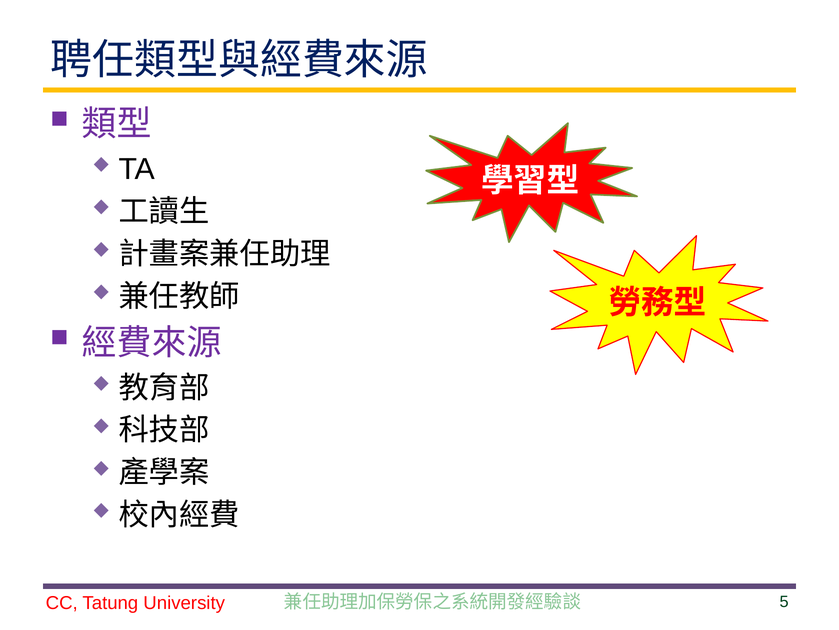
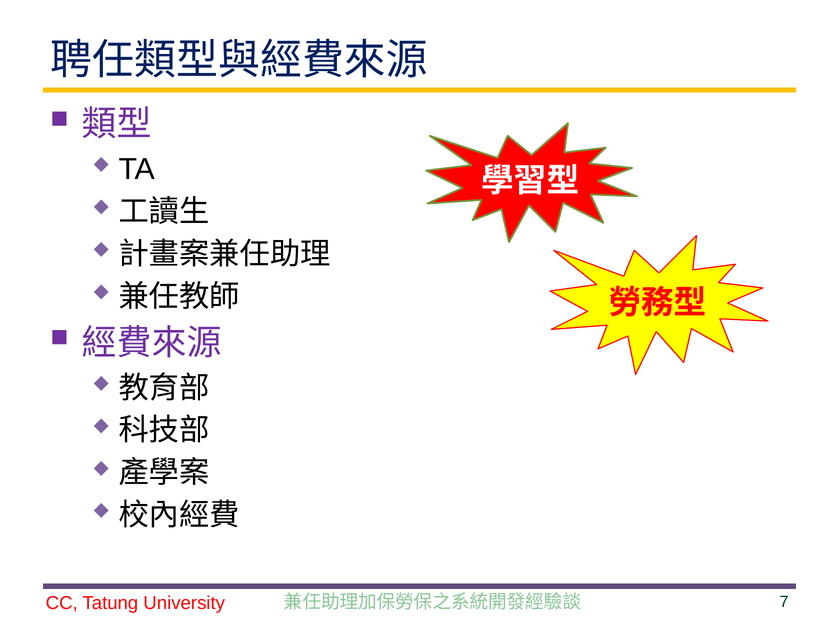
5: 5 -> 7
